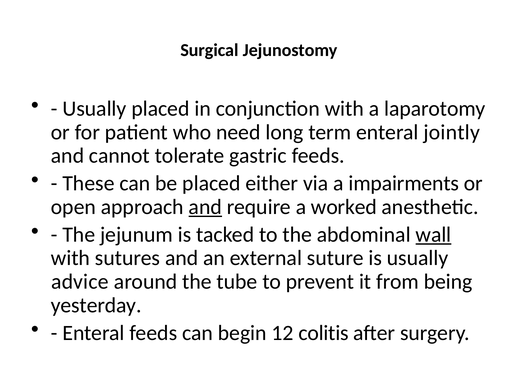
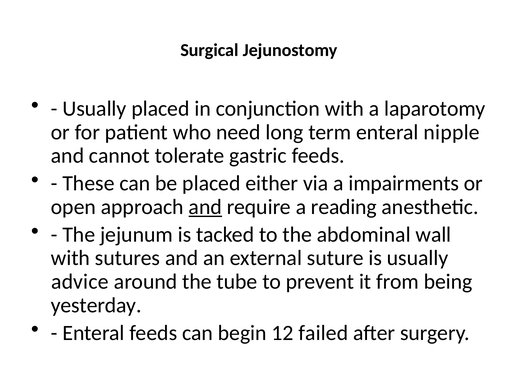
jointly: jointly -> nipple
worked: worked -> reading
wall underline: present -> none
colitis: colitis -> failed
